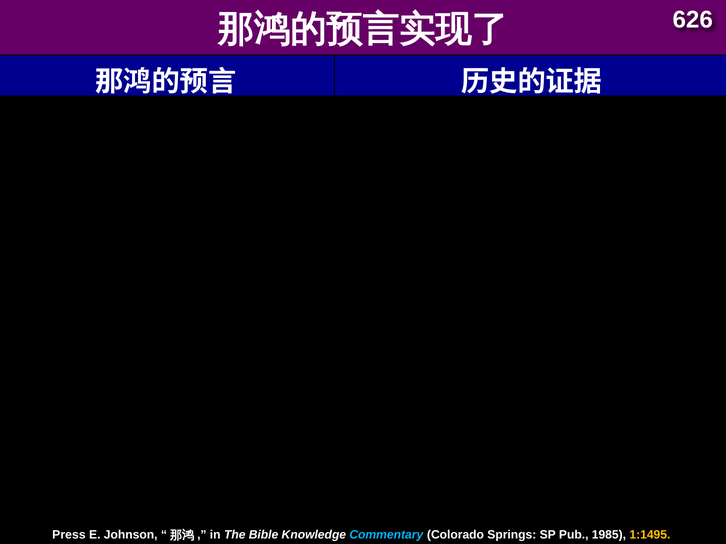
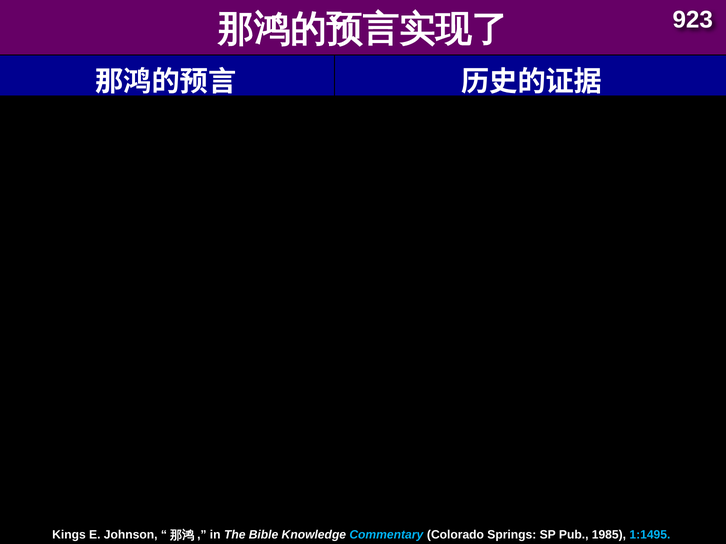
626: 626 -> 923
Press: Press -> Kings
1:1495 colour: yellow -> light blue
